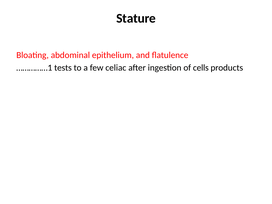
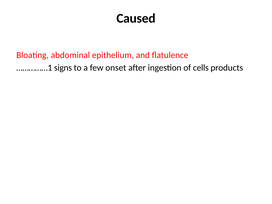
Stature: Stature -> Caused
tests: tests -> signs
celiac: celiac -> onset
